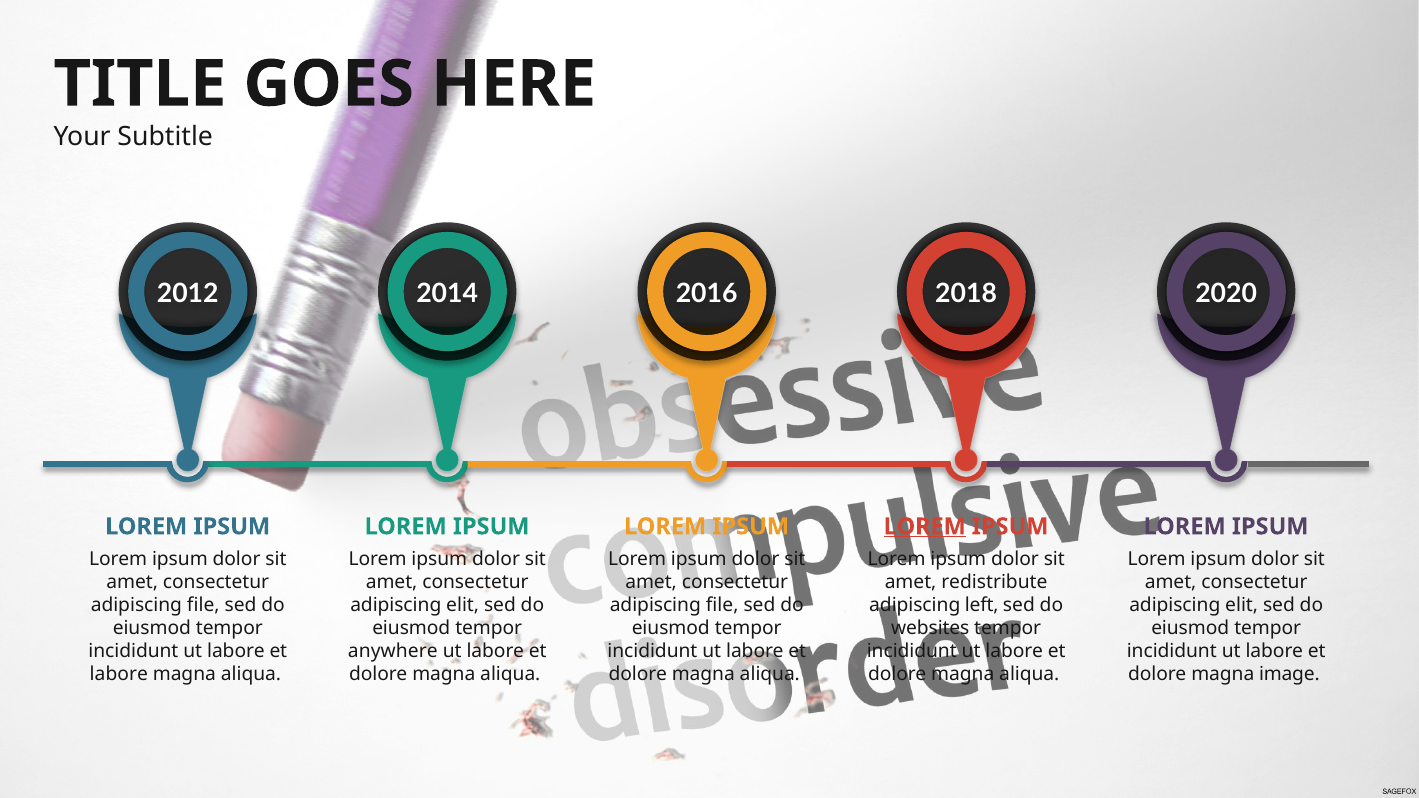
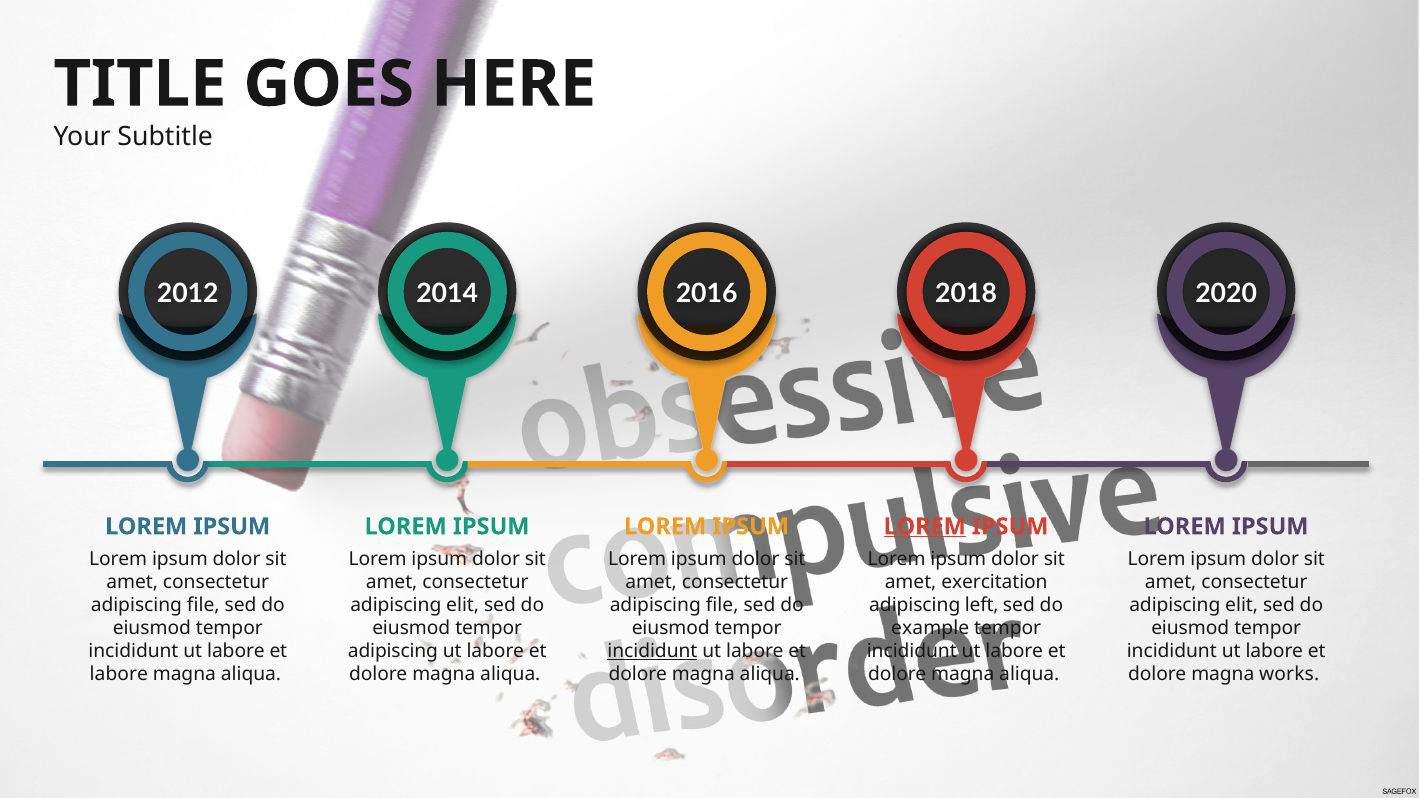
redistribute: redistribute -> exercitation
websites: websites -> example
anywhere at (393, 652): anywhere -> adipiscing
incididunt at (652, 652) underline: none -> present
image: image -> works
